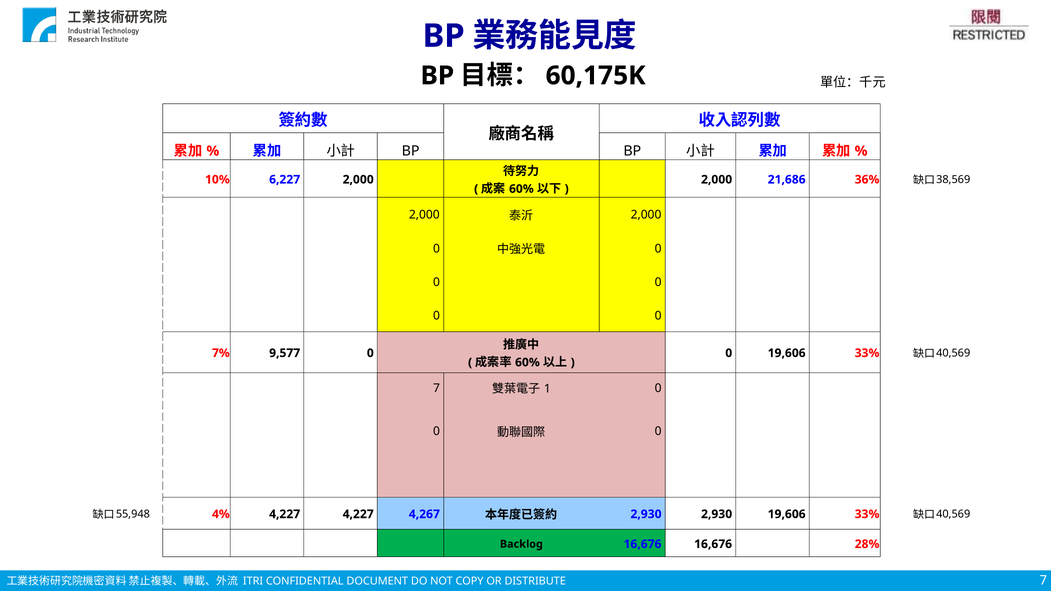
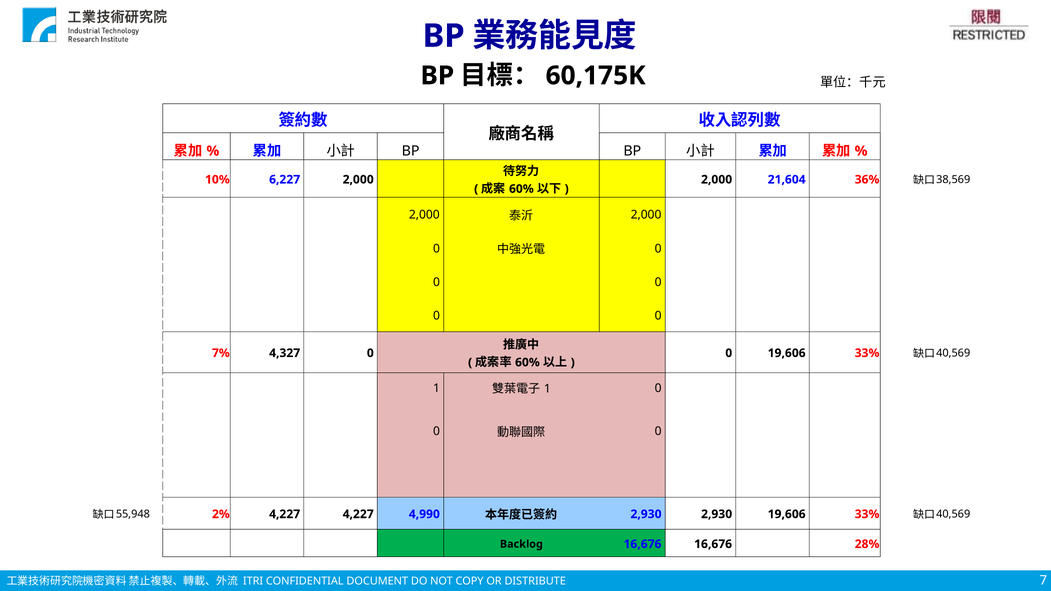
21,686: 21,686 -> 21,604
9,577: 9,577 -> 4,327
0 7: 7 -> 1
4%: 4% -> 2%
4,267: 4,267 -> 4,990
